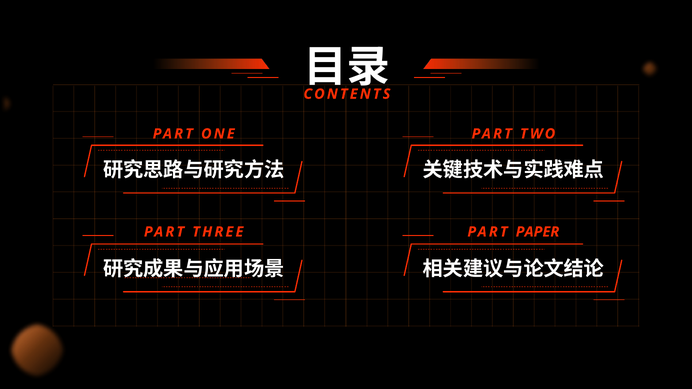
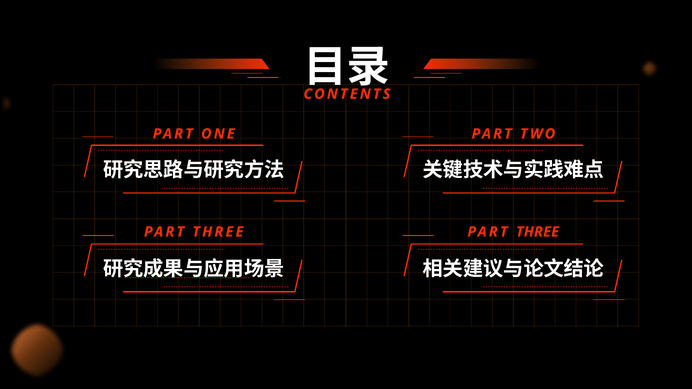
THREE PART PAPER: PAPER -> THREE
